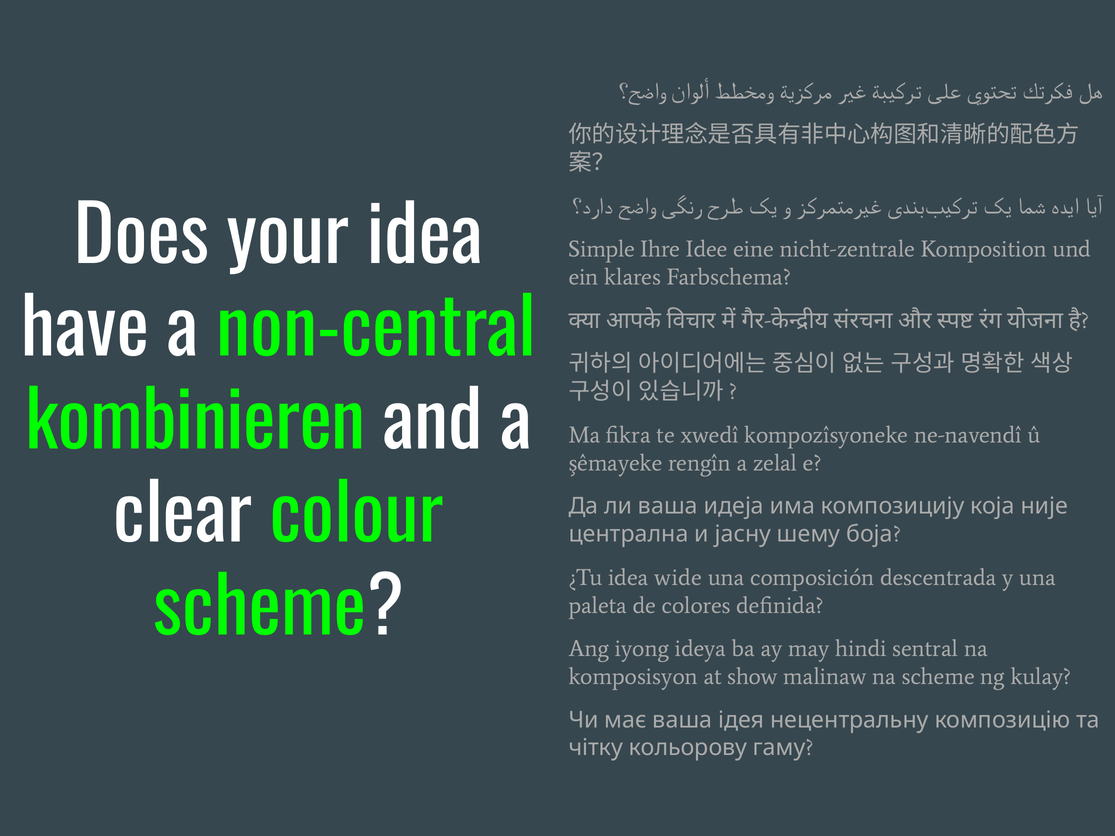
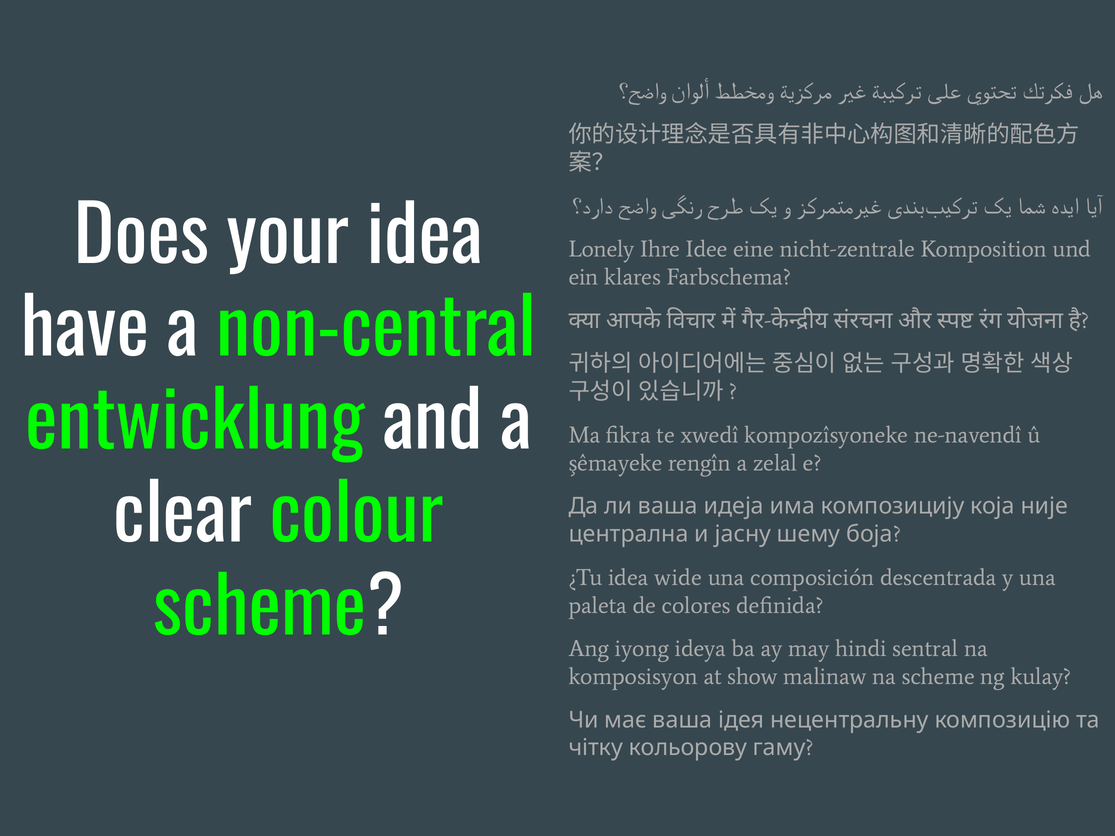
Simple: Simple -> Lonely
kombinieren: kombinieren -> entwicklung
